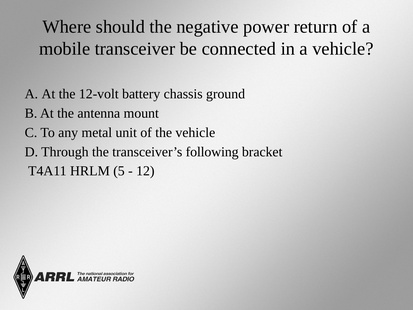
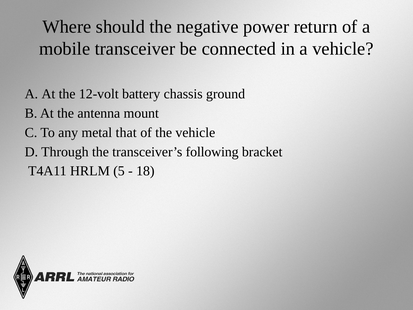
unit: unit -> that
12: 12 -> 18
